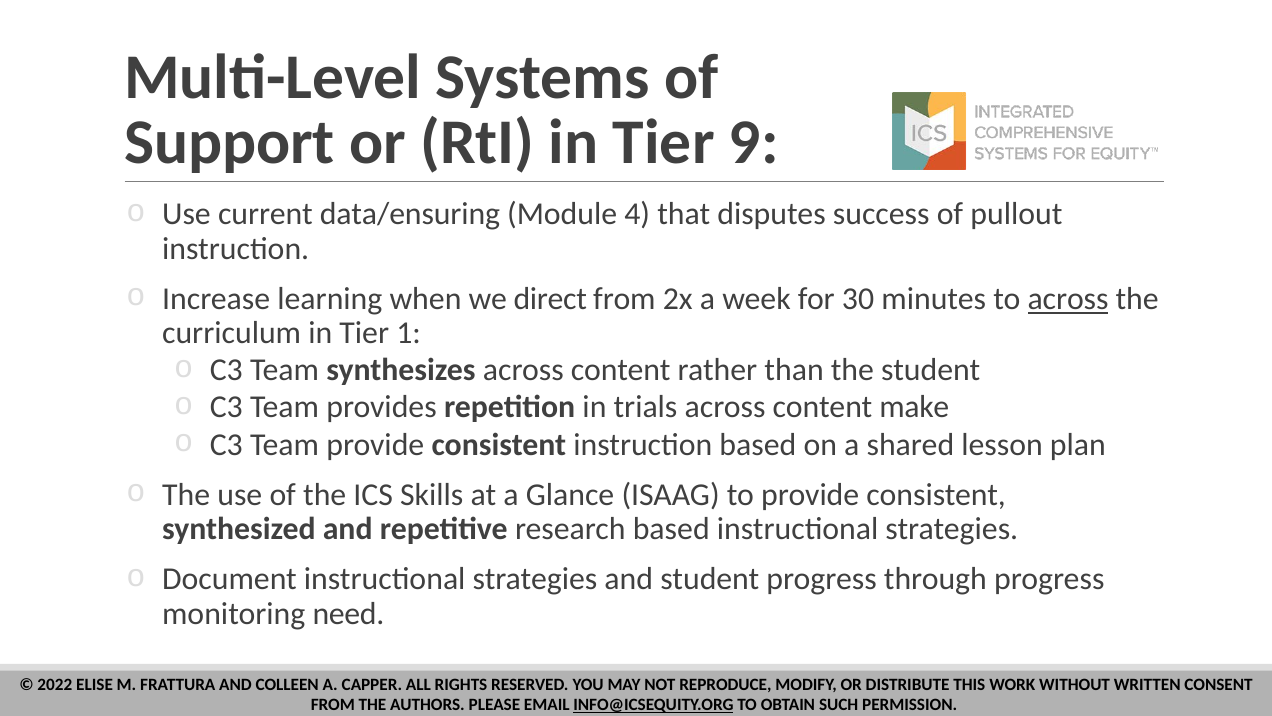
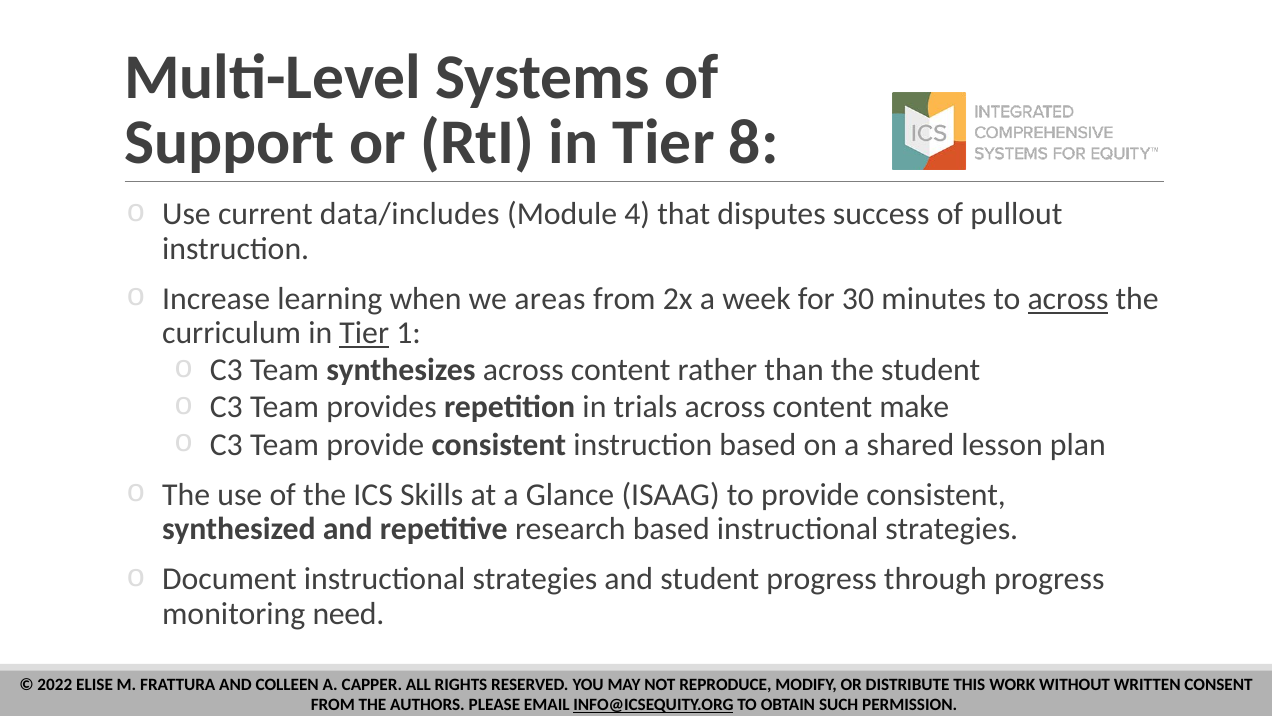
9: 9 -> 8
data/ensuring: data/ensuring -> data/includes
direct: direct -> areas
Tier at (364, 333) underline: none -> present
